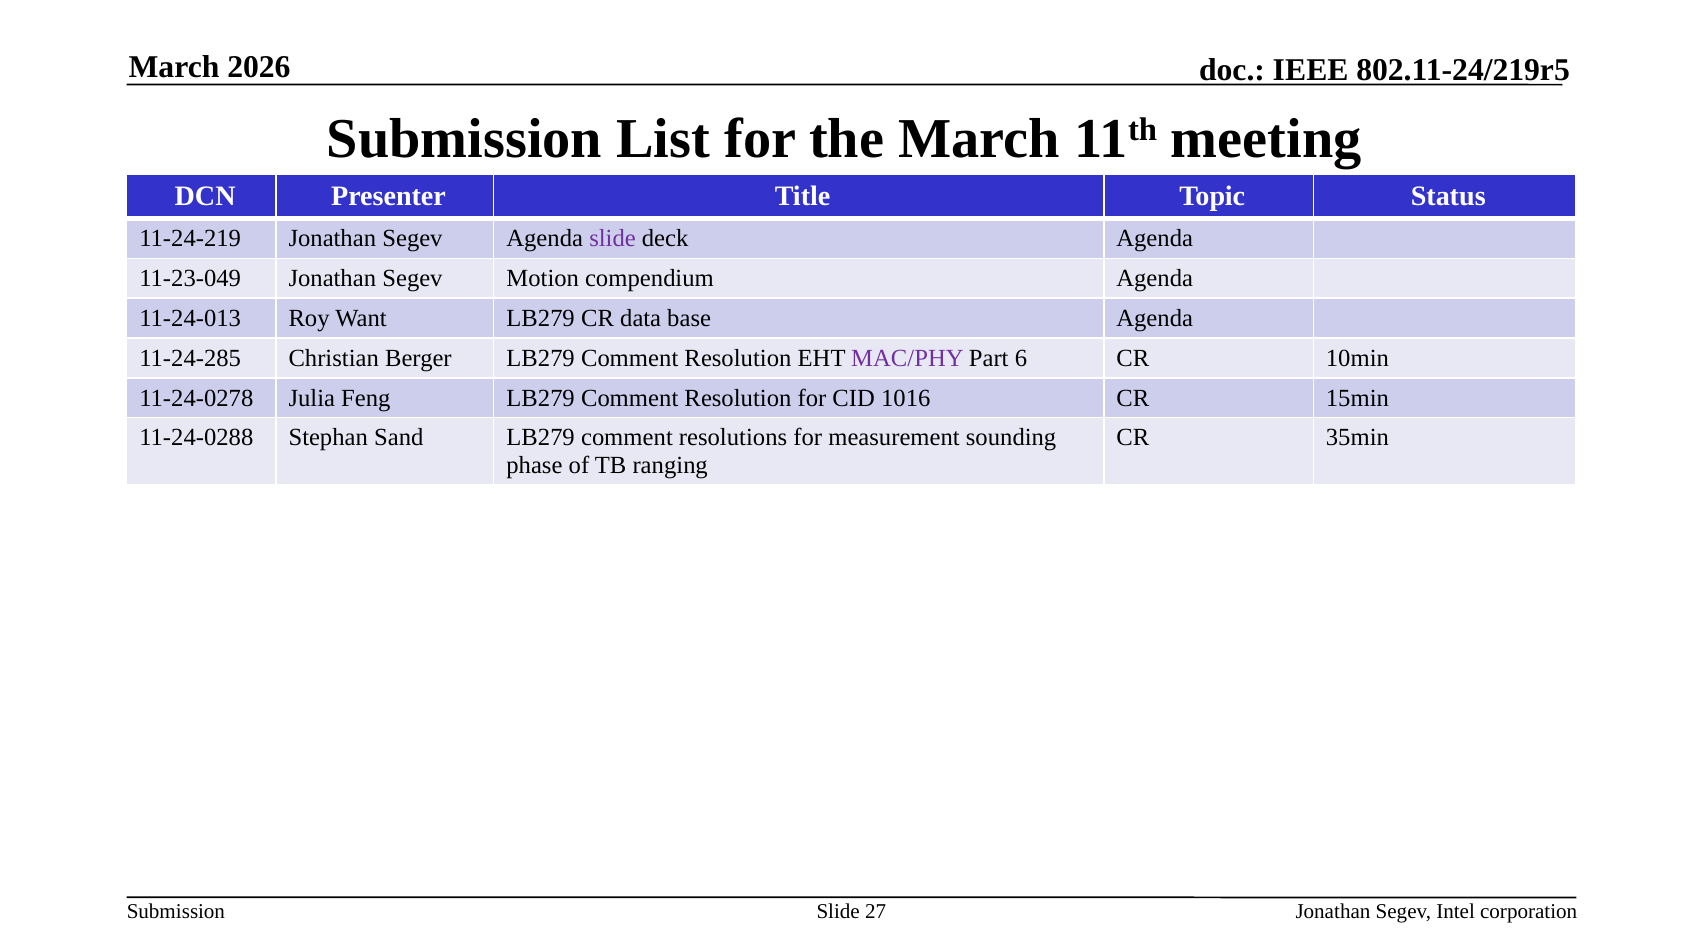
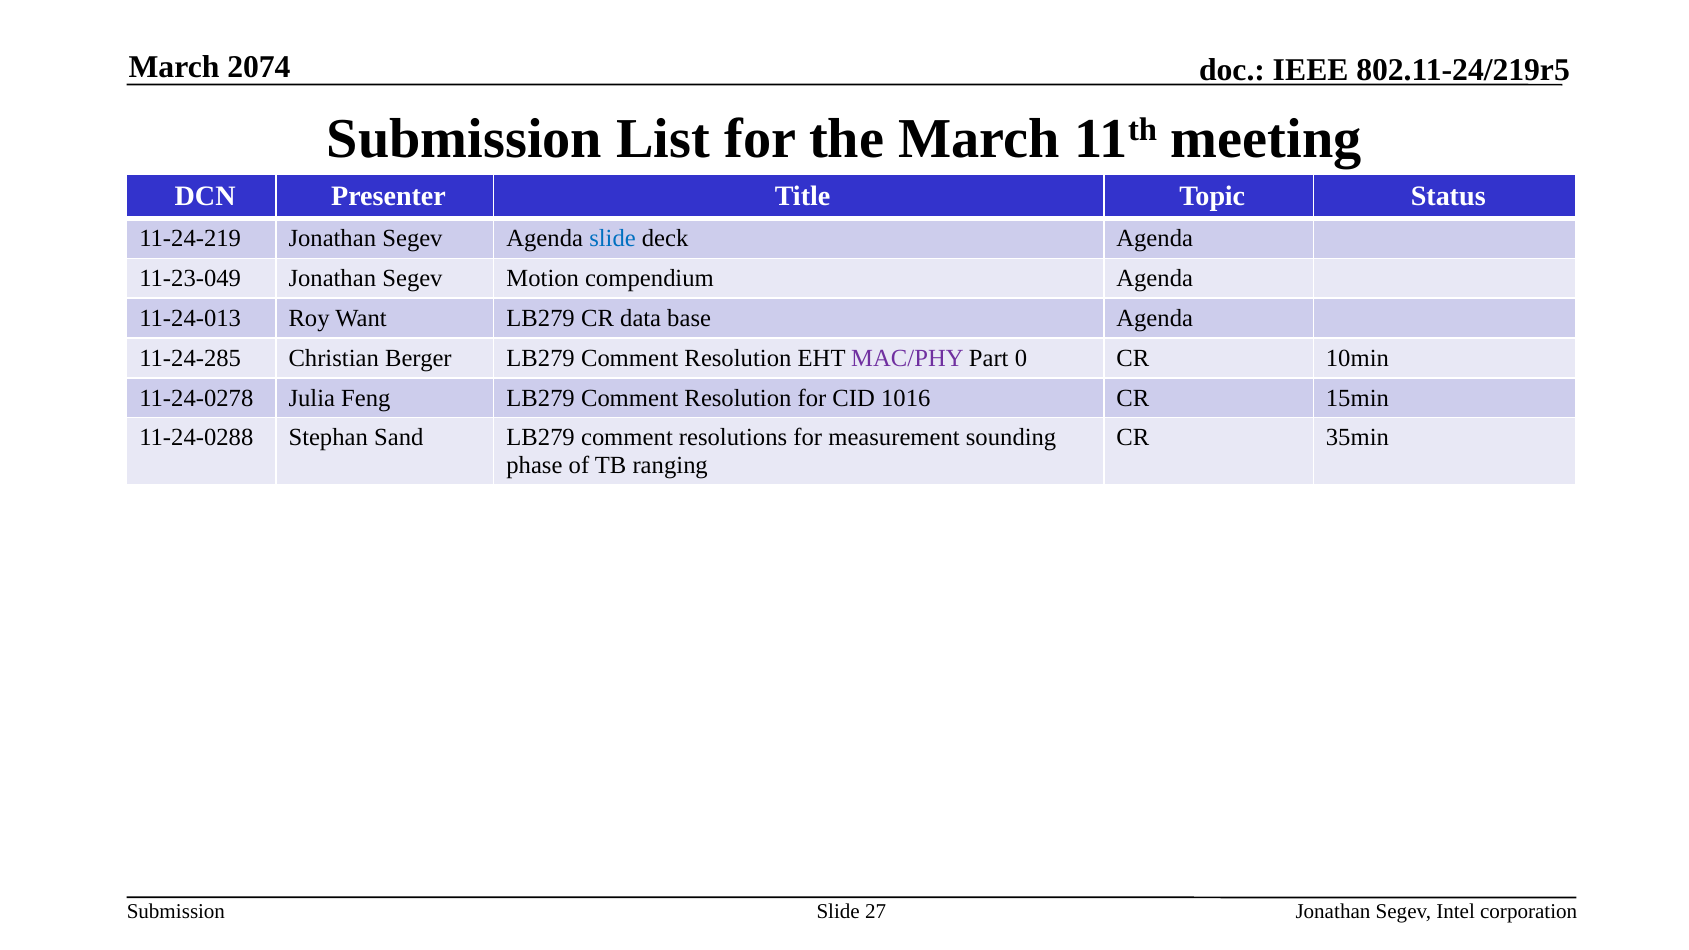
2026: 2026 -> 2074
slide at (613, 239) colour: purple -> blue
6: 6 -> 0
